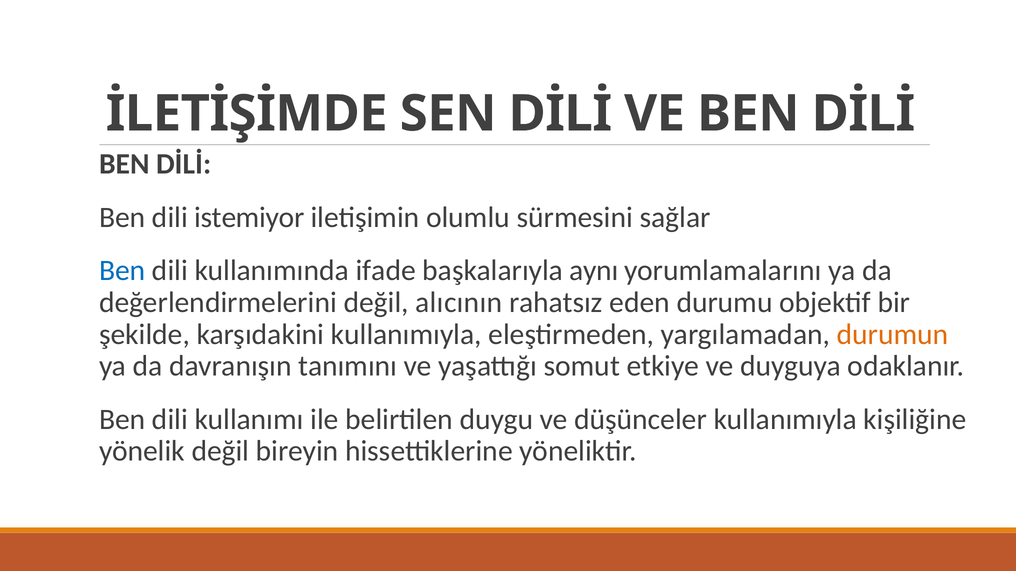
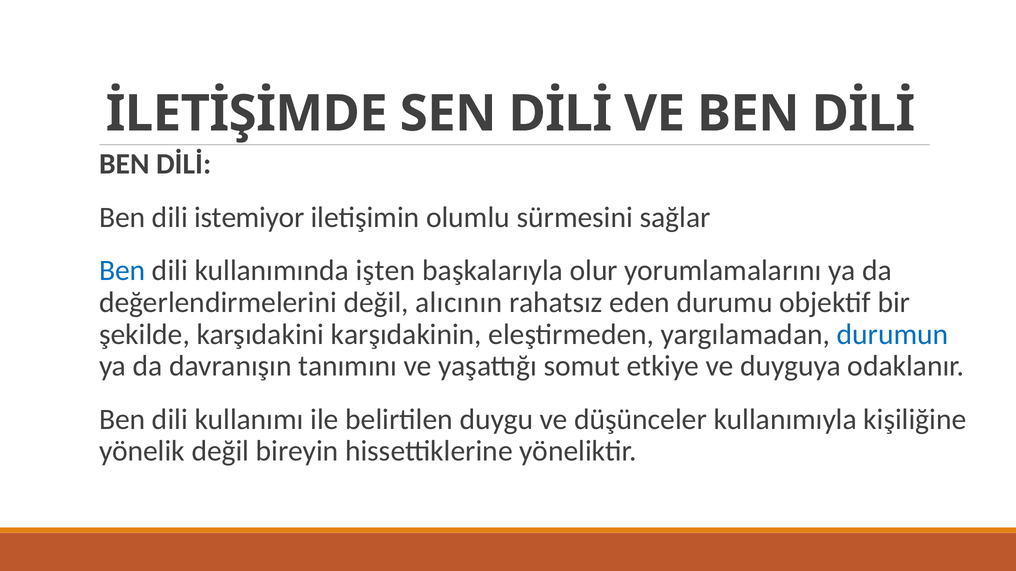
ifade: ifade -> işten
aynı: aynı -> olur
karşıdakini kullanımıyla: kullanımıyla -> karşıdakinin
durumun colour: orange -> blue
